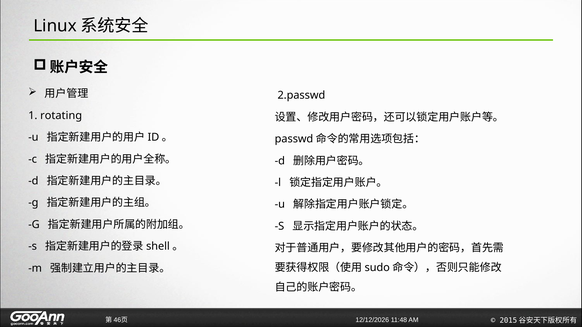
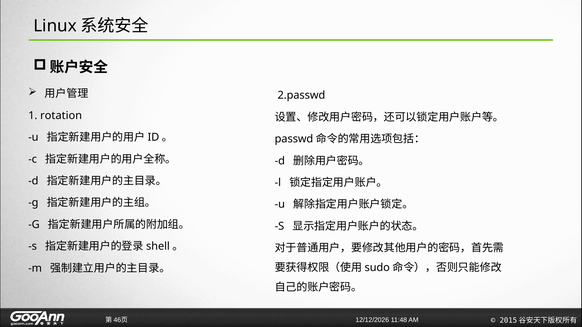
rotating: rotating -> rotation
